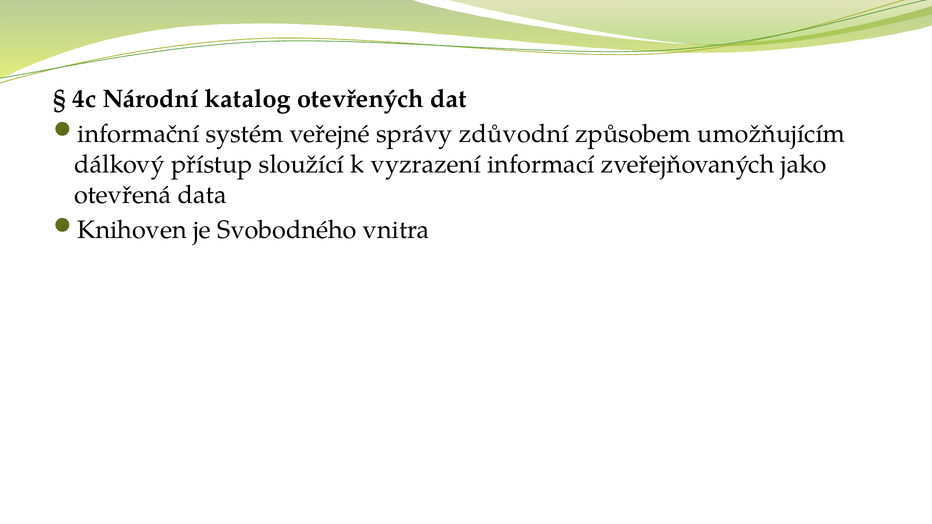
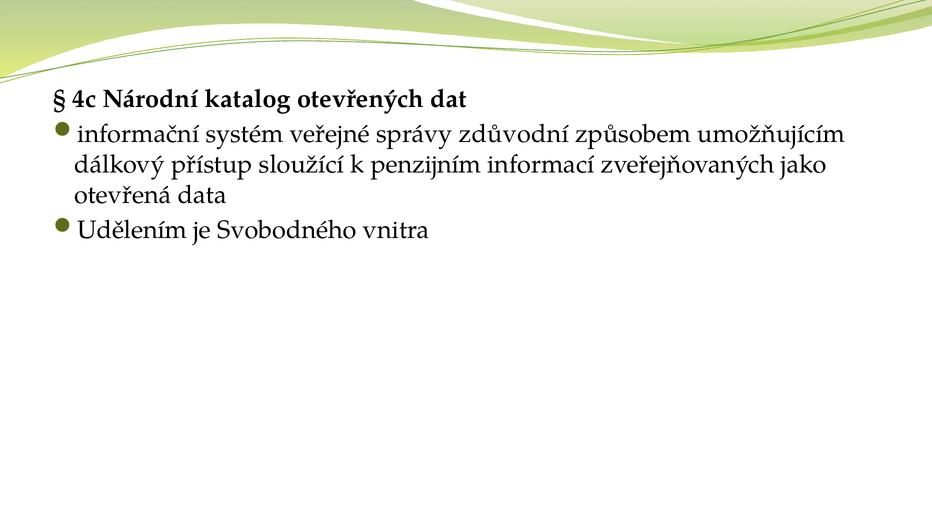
vyzrazení: vyzrazení -> penzijním
Knihoven: Knihoven -> Udělením
